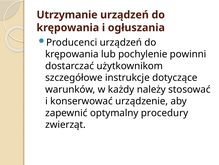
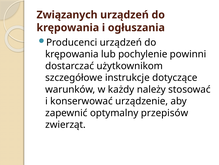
Utrzymanie: Utrzymanie -> Związanych
procedury: procedury -> przepisów
